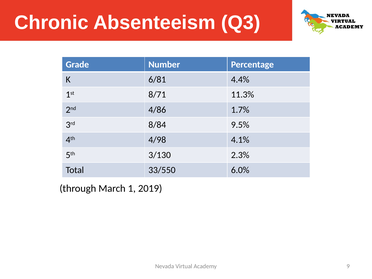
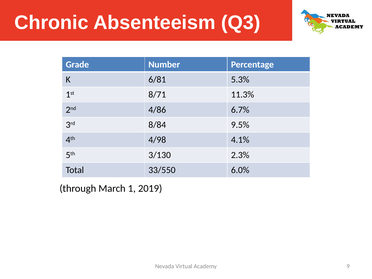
4.4%: 4.4% -> 5.3%
1.7%: 1.7% -> 6.7%
